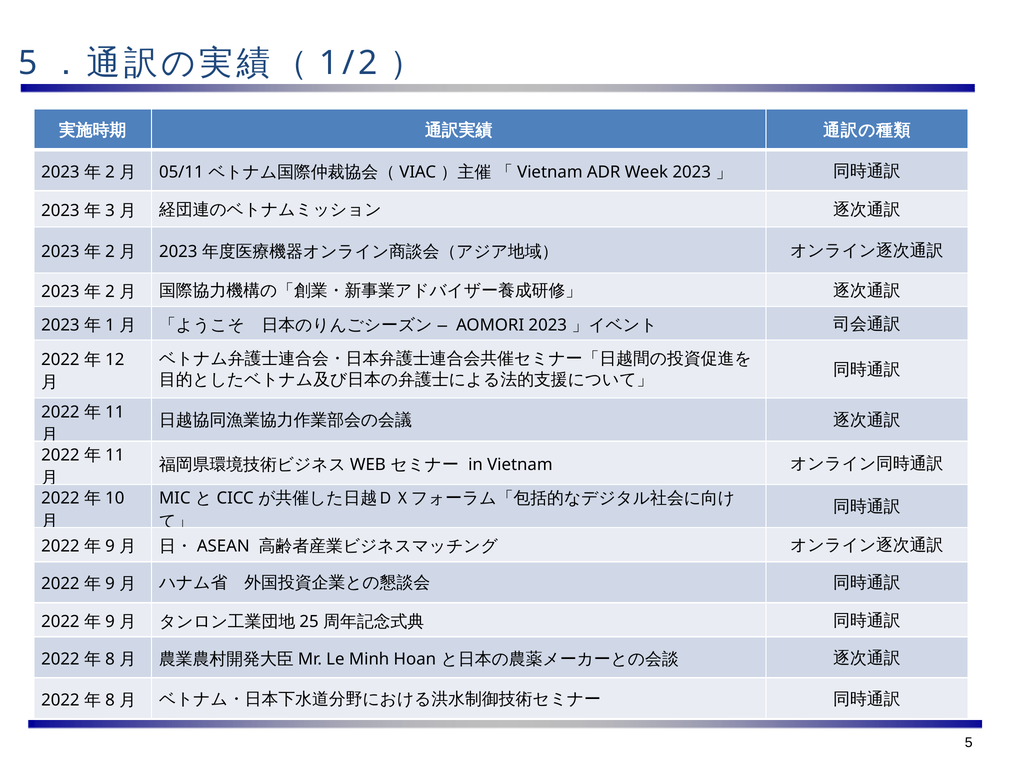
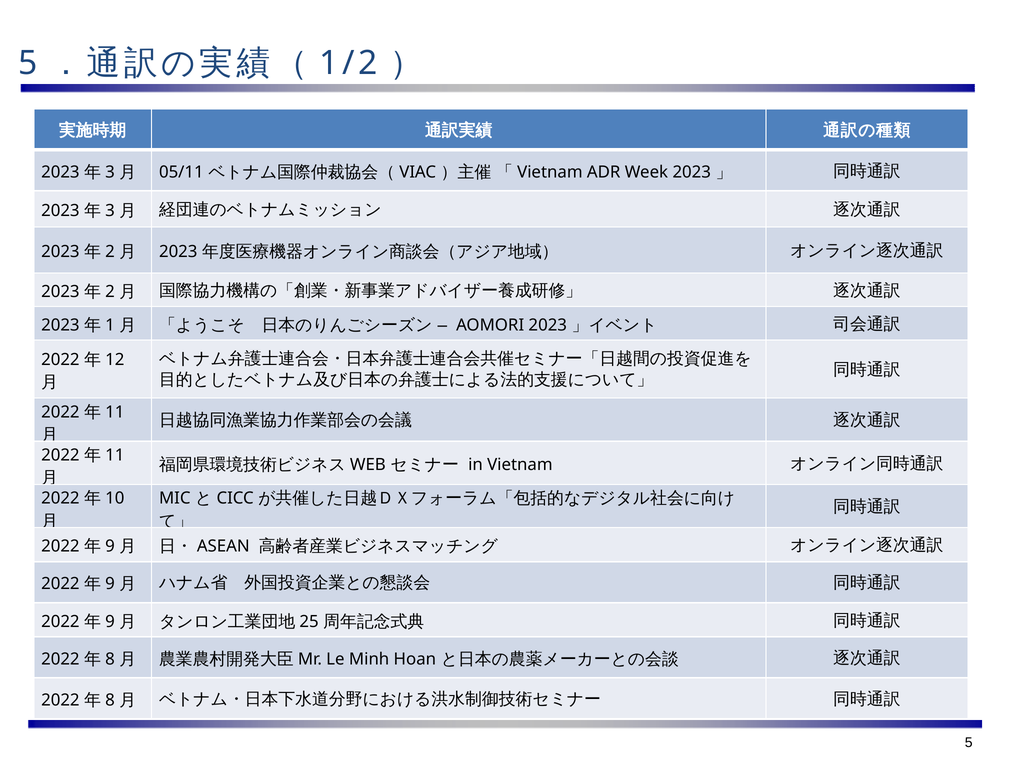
2 at (110, 172): 2 -> 3
